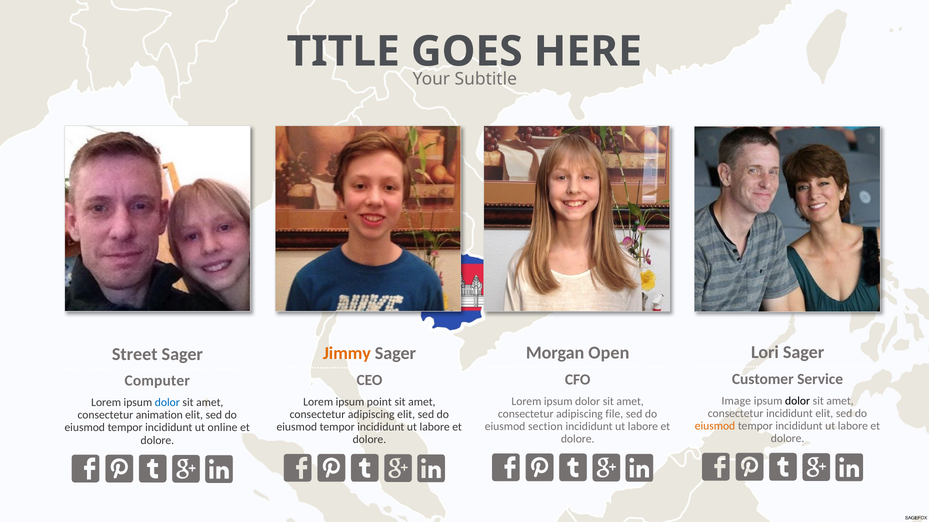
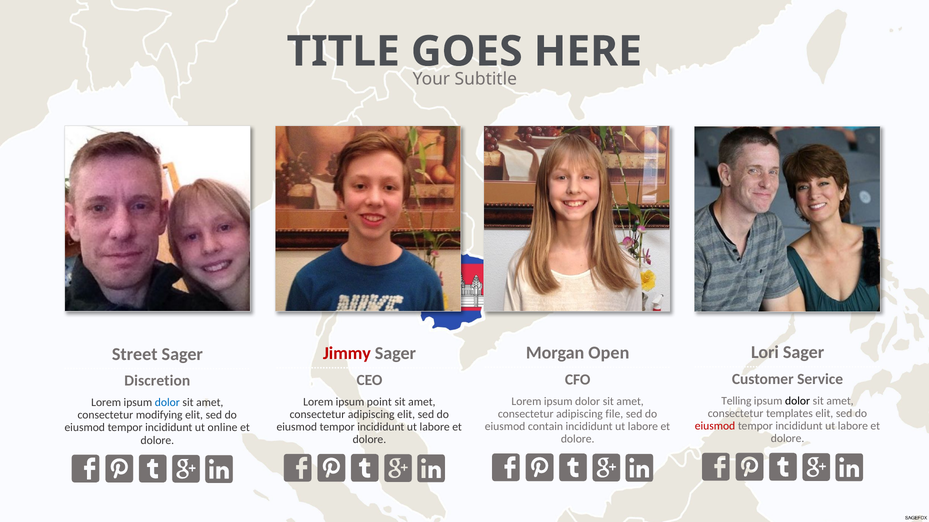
Jimmy colour: orange -> red
Computer: Computer -> Discretion
Image: Image -> Telling
consectetur incididunt: incididunt -> templates
animation: animation -> modifying
eiusmod at (715, 426) colour: orange -> red
section: section -> contain
